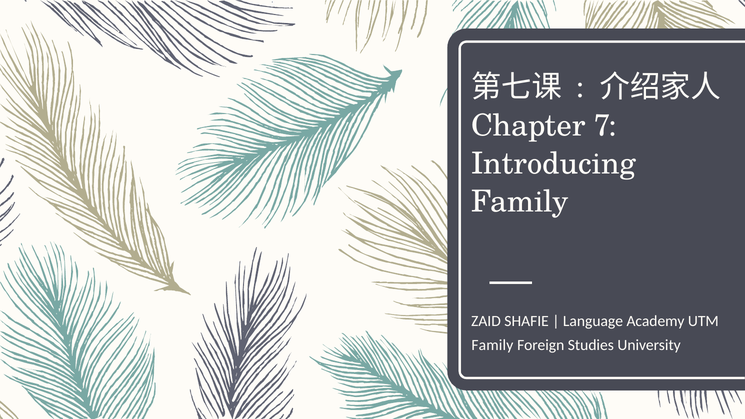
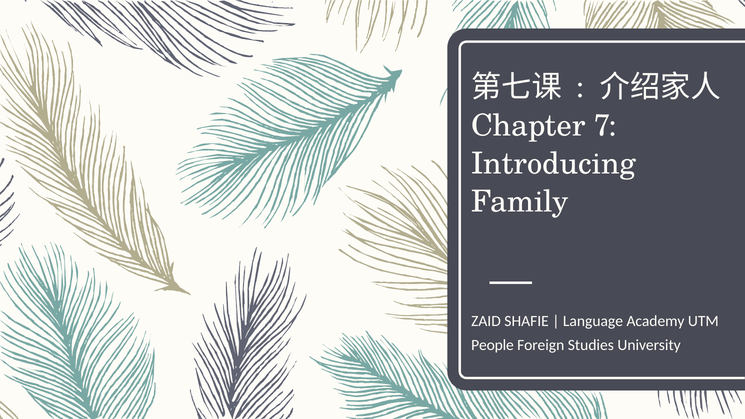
Family at (492, 345): Family -> People
